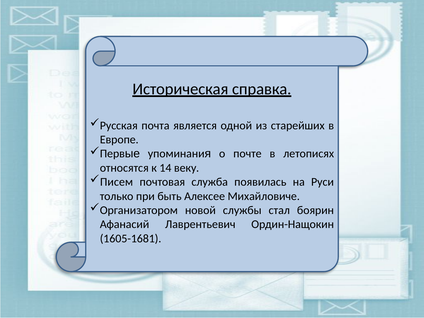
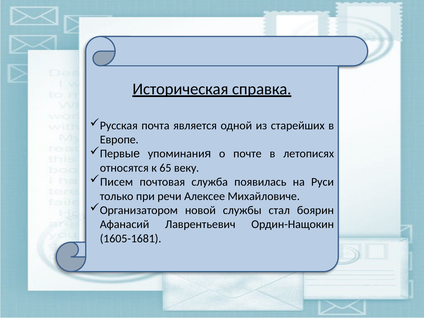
14: 14 -> 65
быть: быть -> речи
